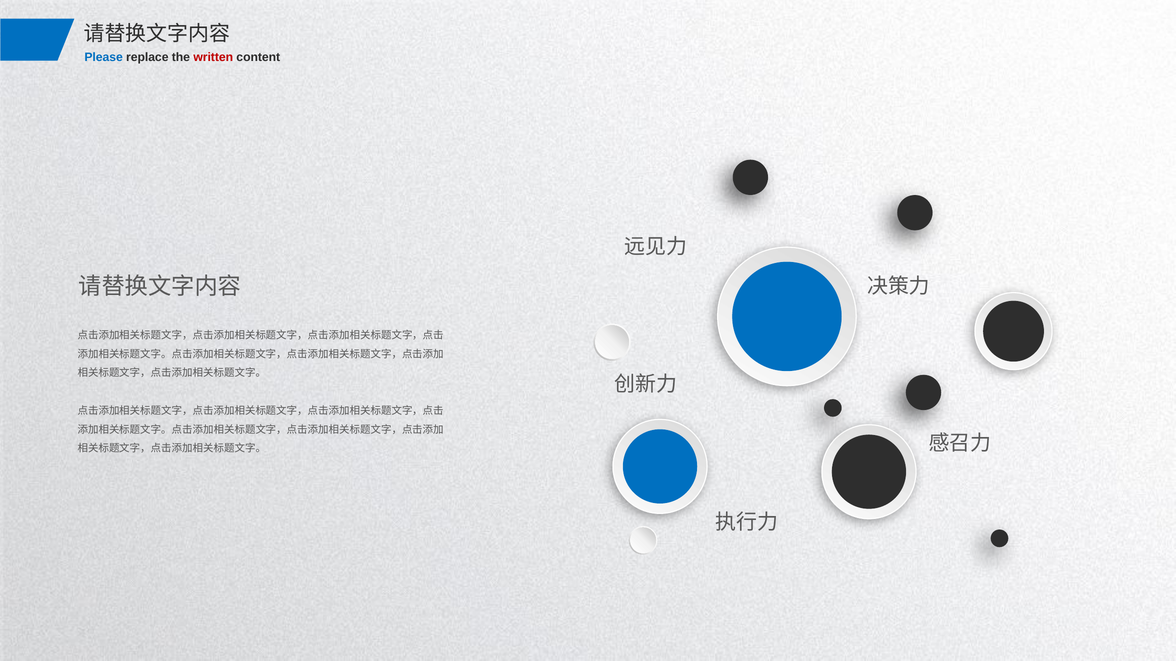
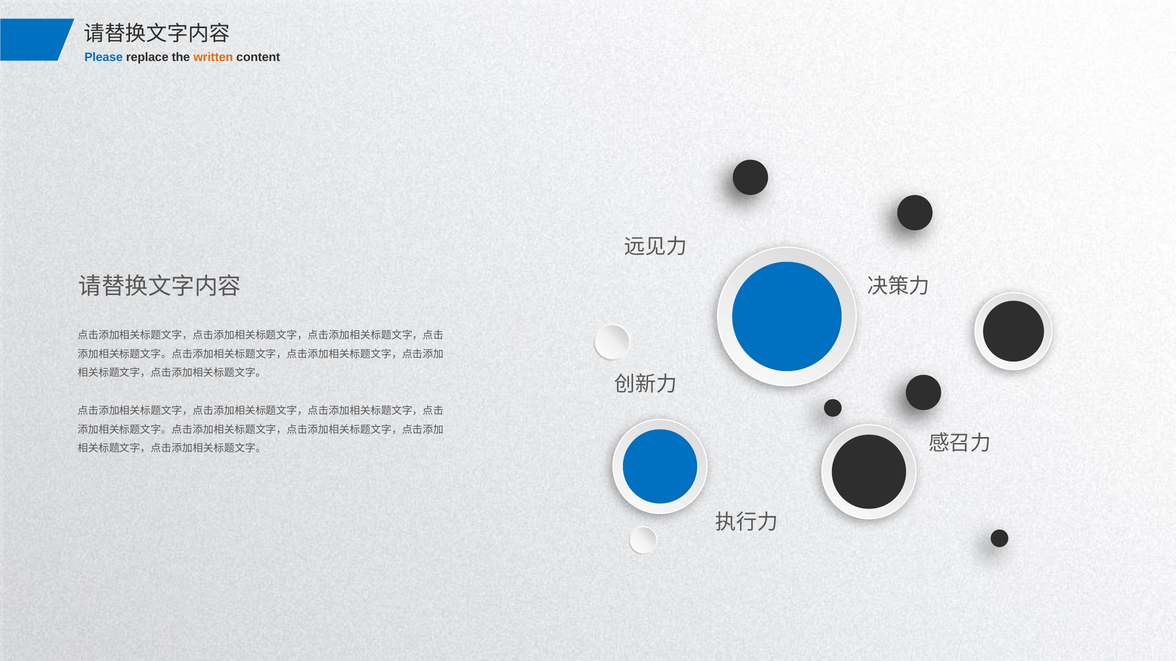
written colour: red -> orange
